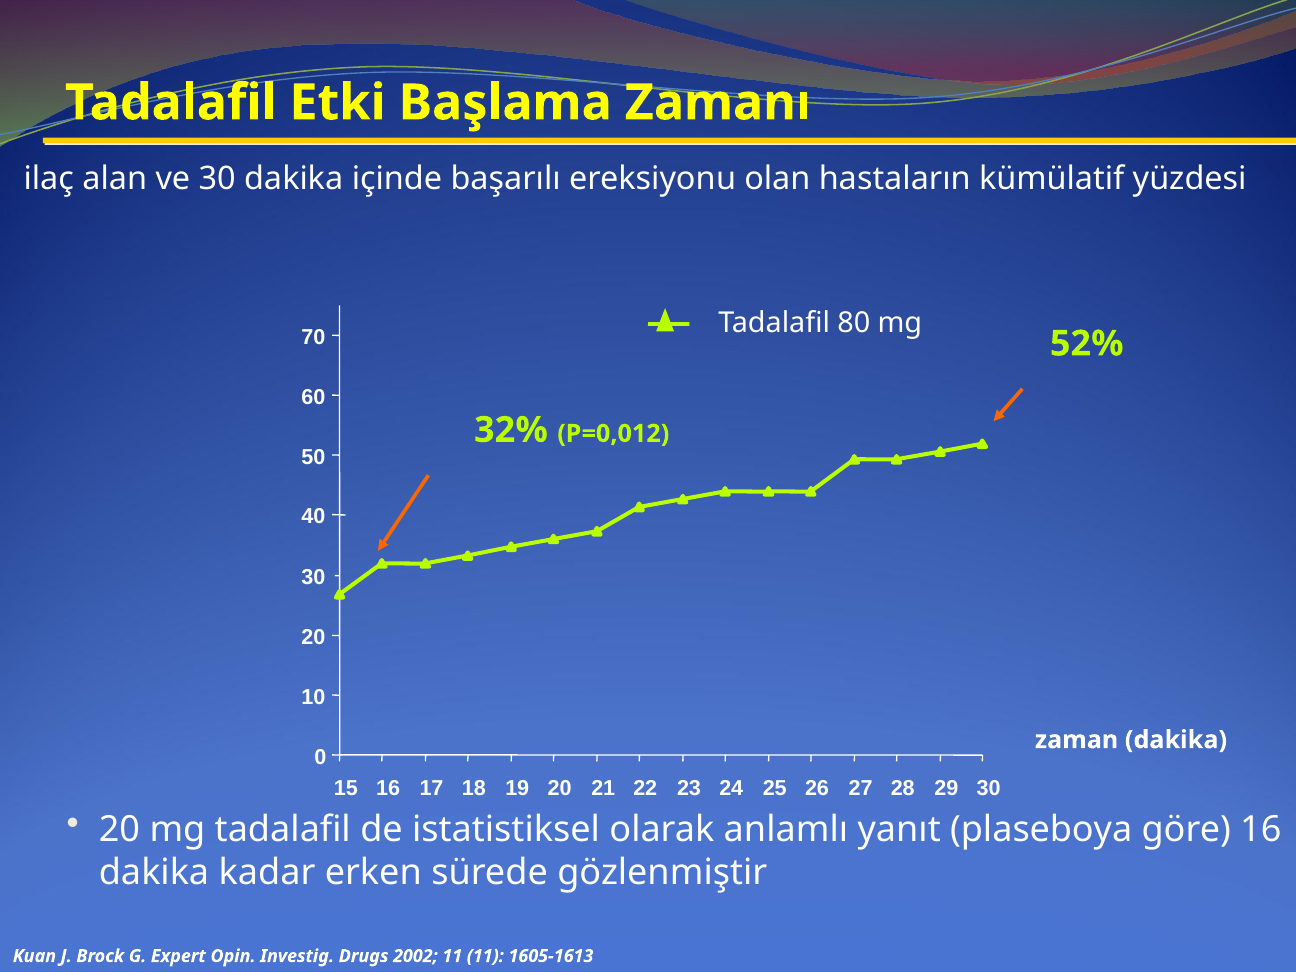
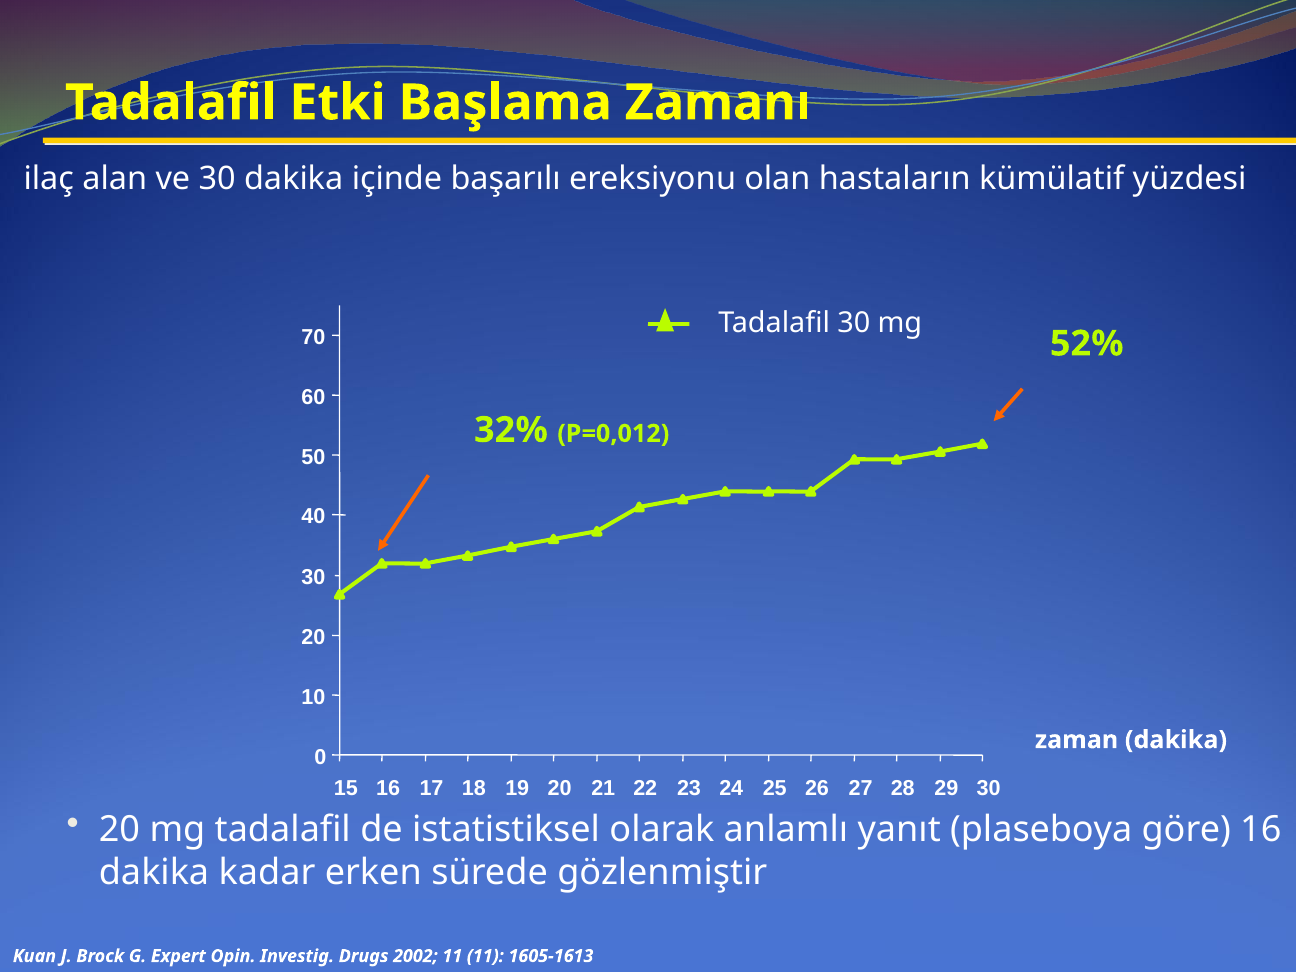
Tadalafil 80: 80 -> 30
